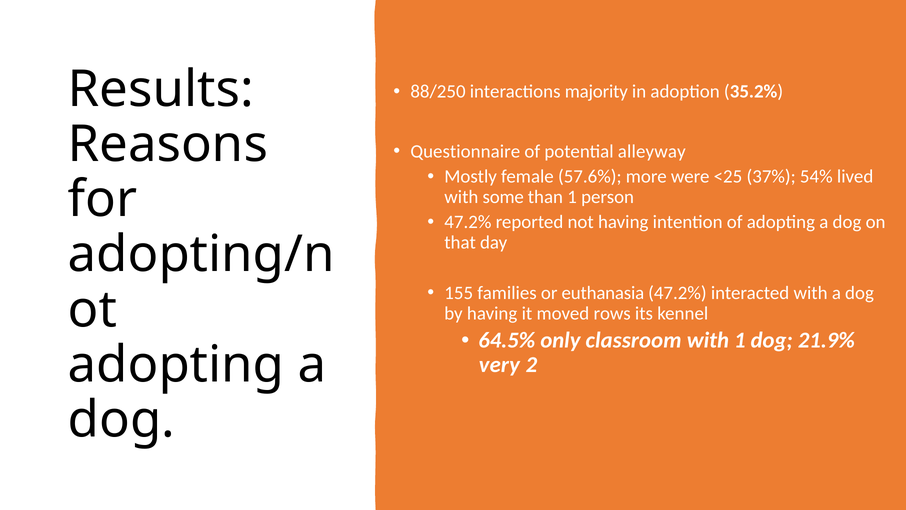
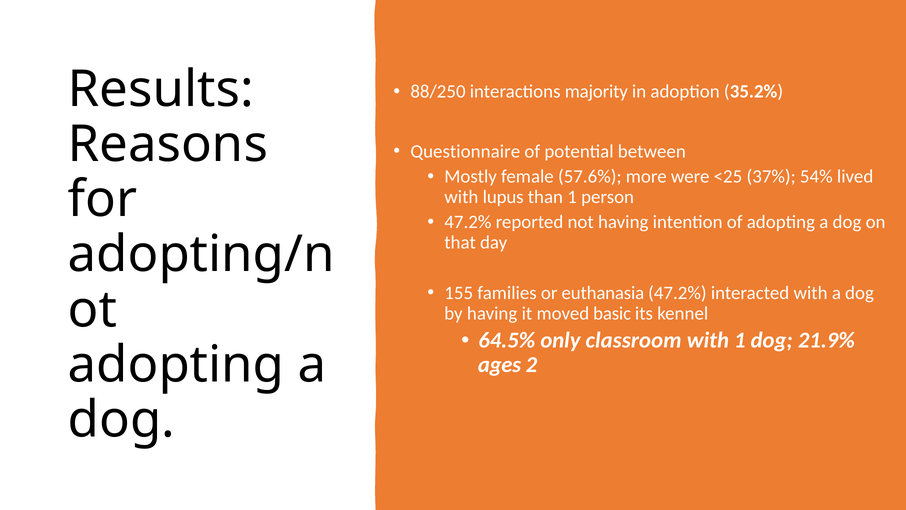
alleyway: alleyway -> between
some: some -> lupus
rows: rows -> basic
very: very -> ages
